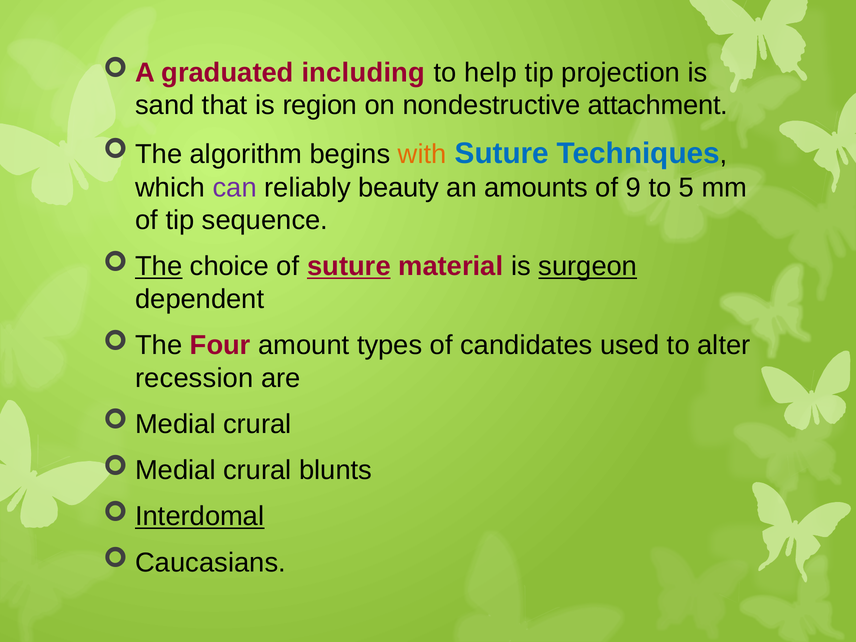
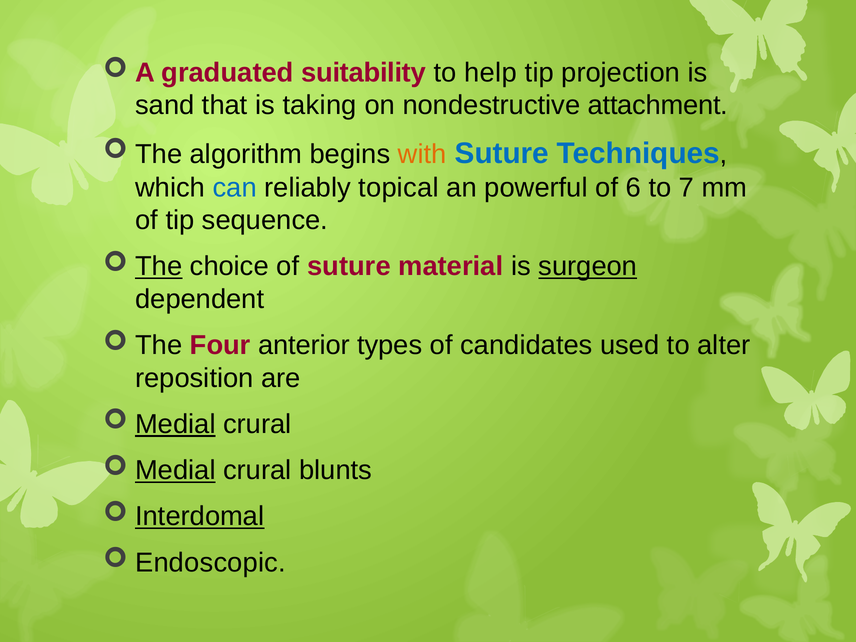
including: including -> suitability
region: region -> taking
can colour: purple -> blue
beauty: beauty -> topical
amounts: amounts -> powerful
9: 9 -> 6
5: 5 -> 7
suture at (349, 266) underline: present -> none
amount: amount -> anterior
recession: recession -> reposition
Medial at (175, 424) underline: none -> present
Medial at (175, 470) underline: none -> present
Caucasians: Caucasians -> Endoscopic
